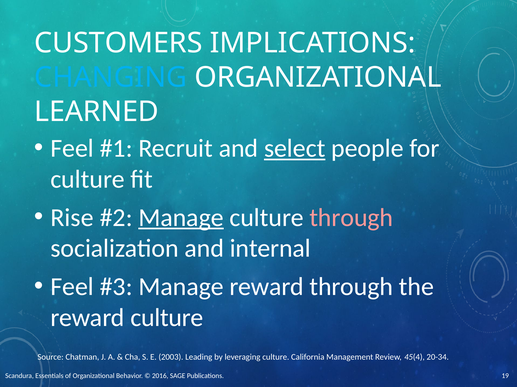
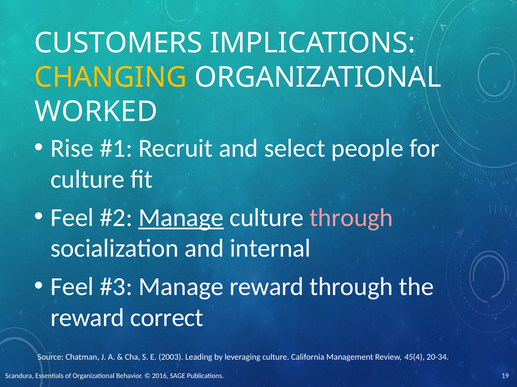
CHANGING colour: light blue -> yellow
LEARNED: LEARNED -> WORKED
Feel at (72, 149): Feel -> Rise
select underline: present -> none
Rise at (72, 218): Rise -> Feel
reward culture: culture -> correct
